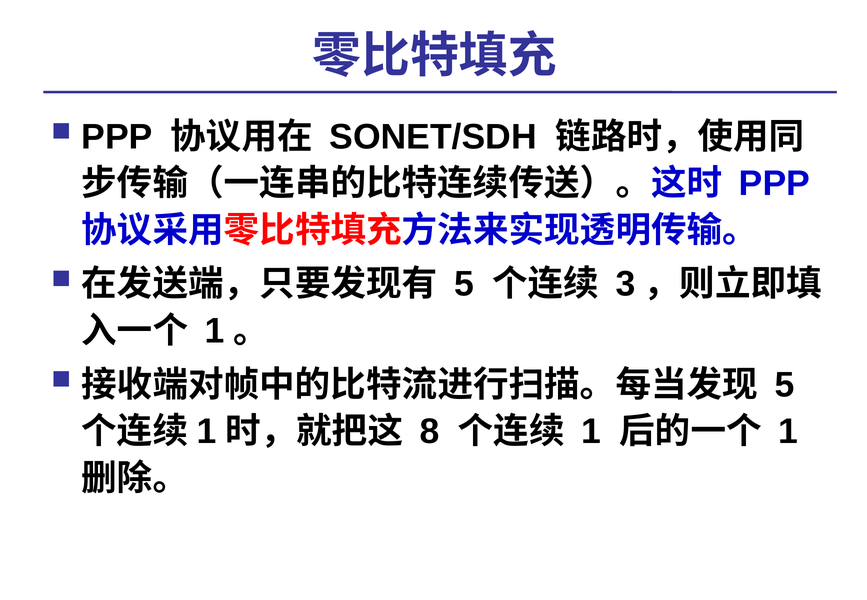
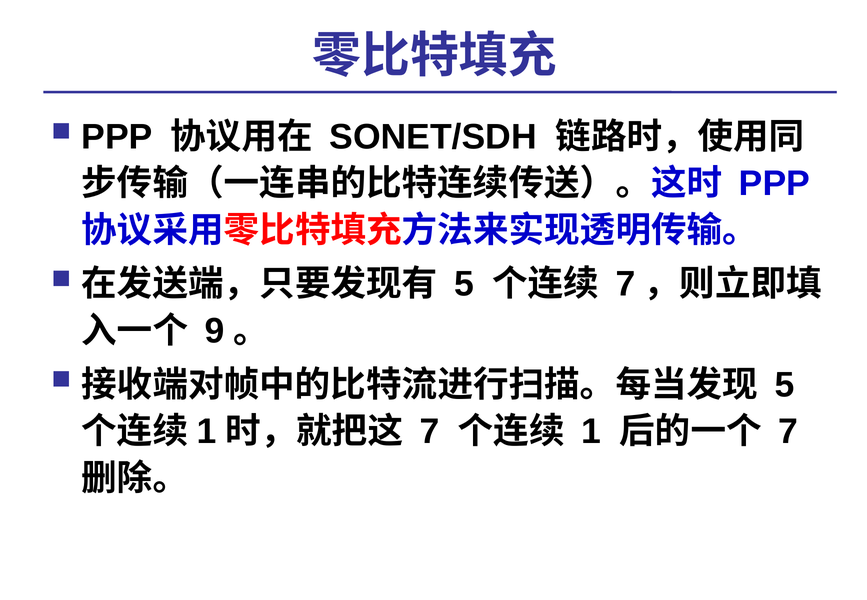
3 at (625, 284): 3 -> 7
1 at (215, 331): 1 -> 9
8 at (430, 432): 8 -> 7
1 at (788, 432): 1 -> 7
